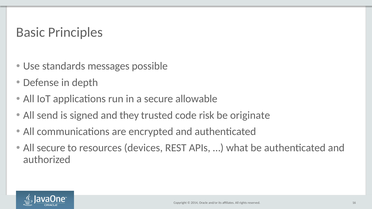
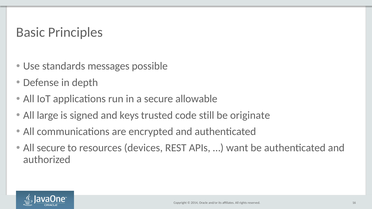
send: send -> large
they: they -> keys
risk: risk -> still
what: what -> want
